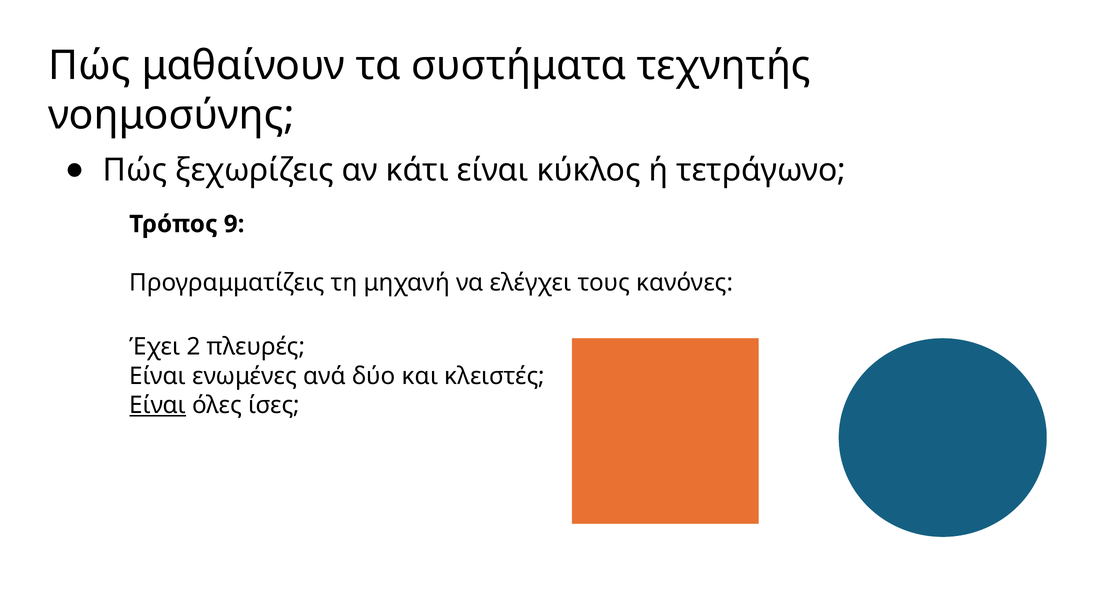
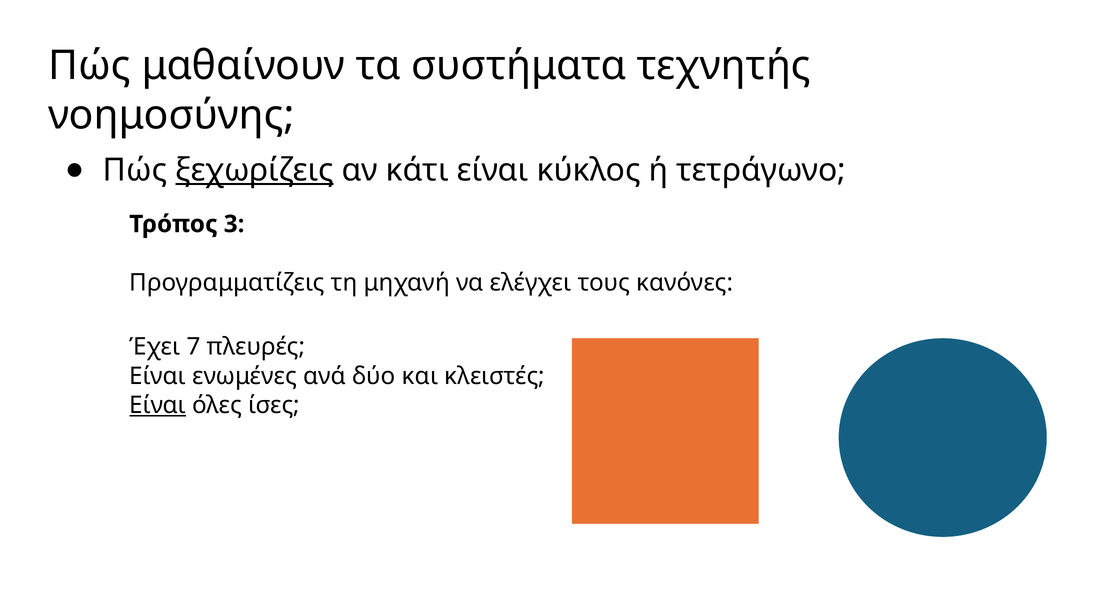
ξεχωρίζεις underline: none -> present
9: 9 -> 3
2: 2 -> 7
